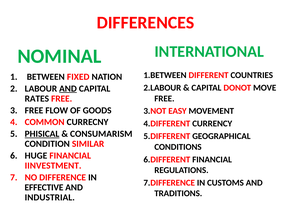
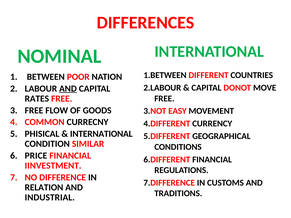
FIXED: FIXED -> POOR
PHISICAL underline: present -> none
CONSUMARISM at (101, 134): CONSUMARISM -> INTERNATIONAL
HUGE: HUGE -> PRICE
EFFECTIVE: EFFECTIVE -> RELATION
